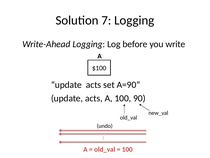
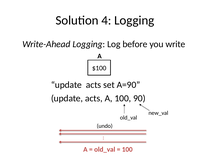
7: 7 -> 4
